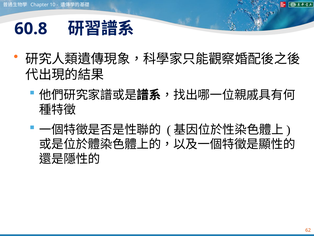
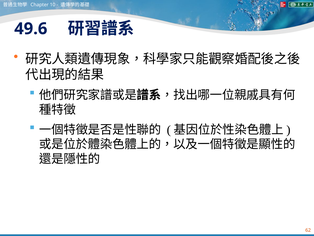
60.8: 60.8 -> 49.6
